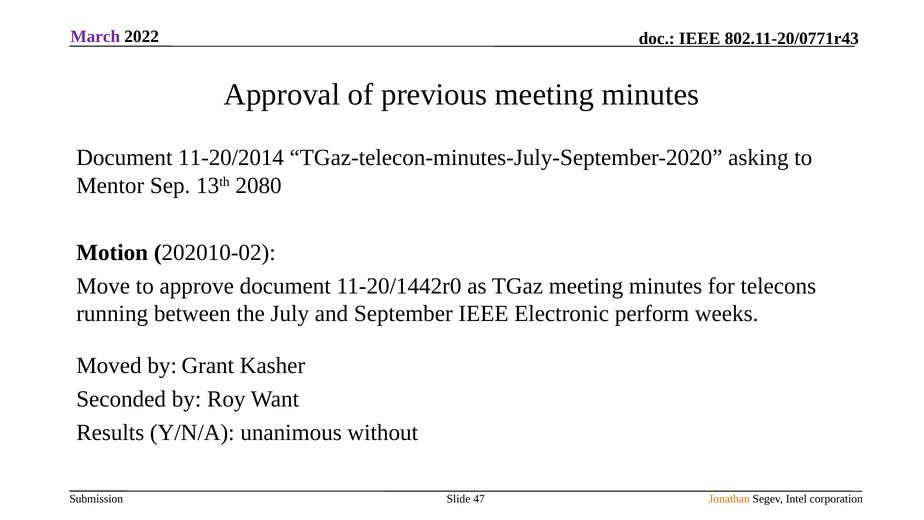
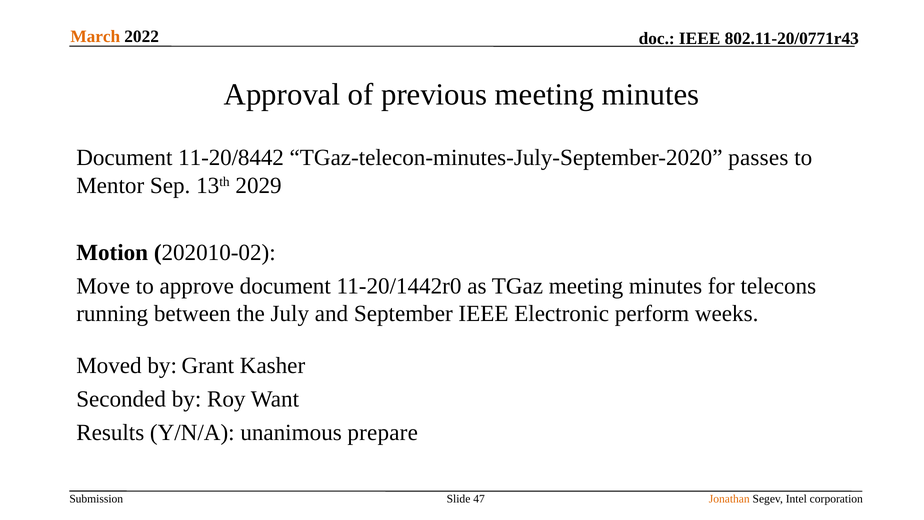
March colour: purple -> orange
11-20/2014: 11-20/2014 -> 11-20/8442
asking: asking -> passes
2080: 2080 -> 2029
without: without -> prepare
